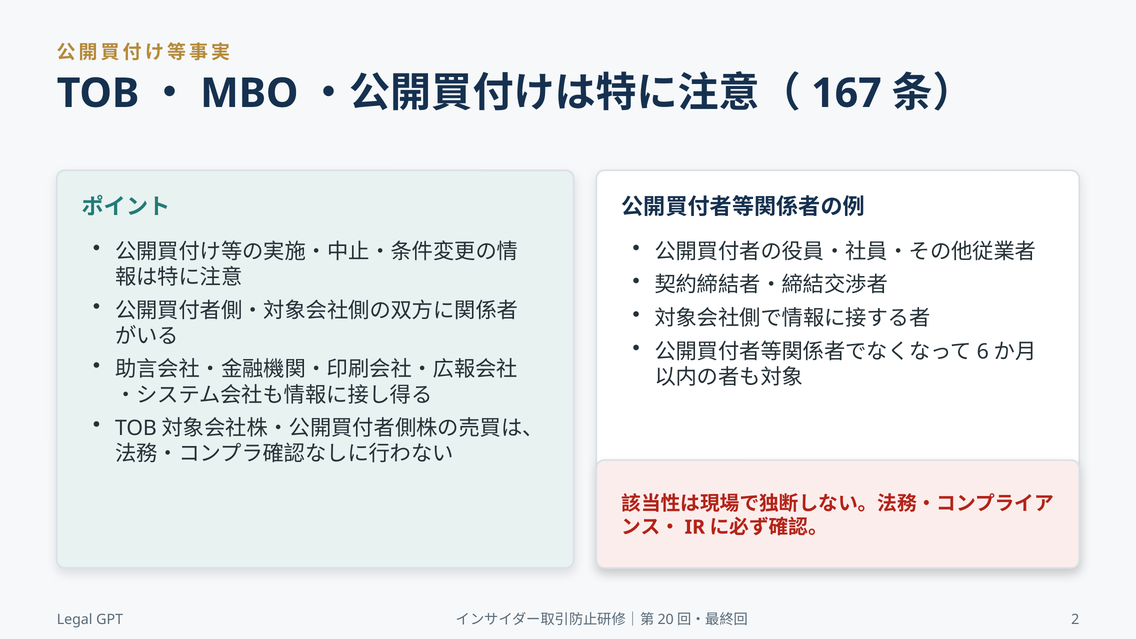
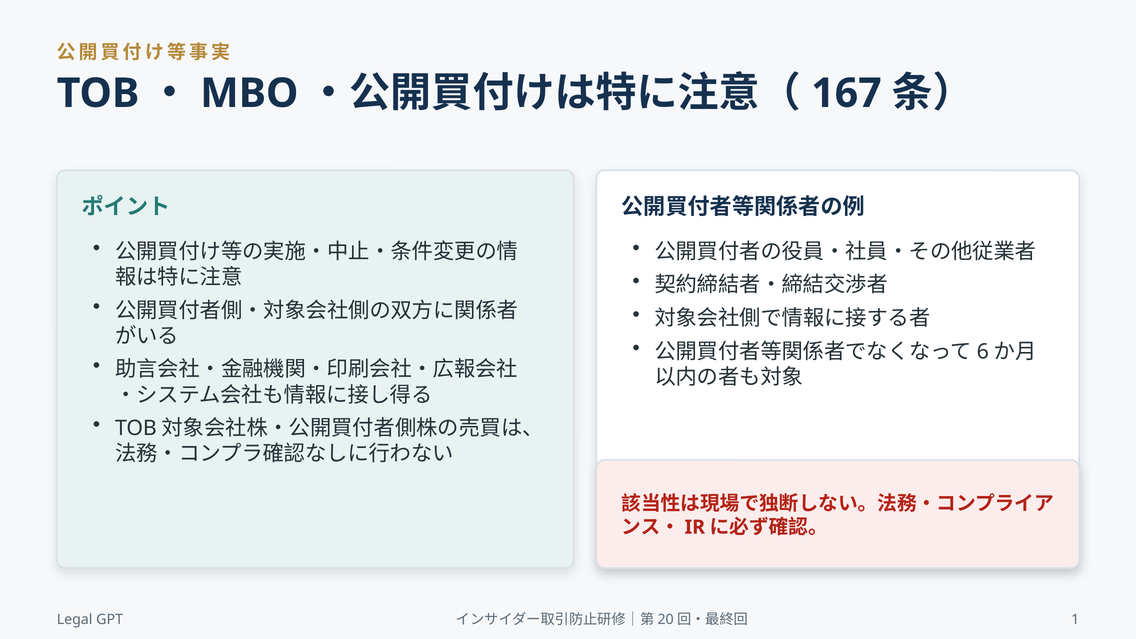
2: 2 -> 1
